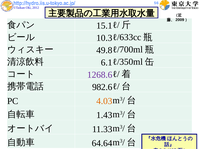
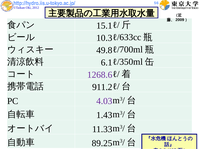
982.6: 982.6 -> 911.2
4.03 colour: orange -> purple
64.64: 64.64 -> 89.25
